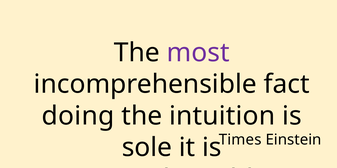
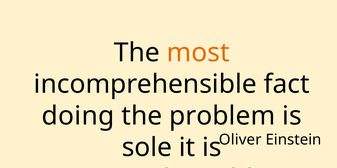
most colour: purple -> orange
intuition: intuition -> problem
Times: Times -> Oliver
